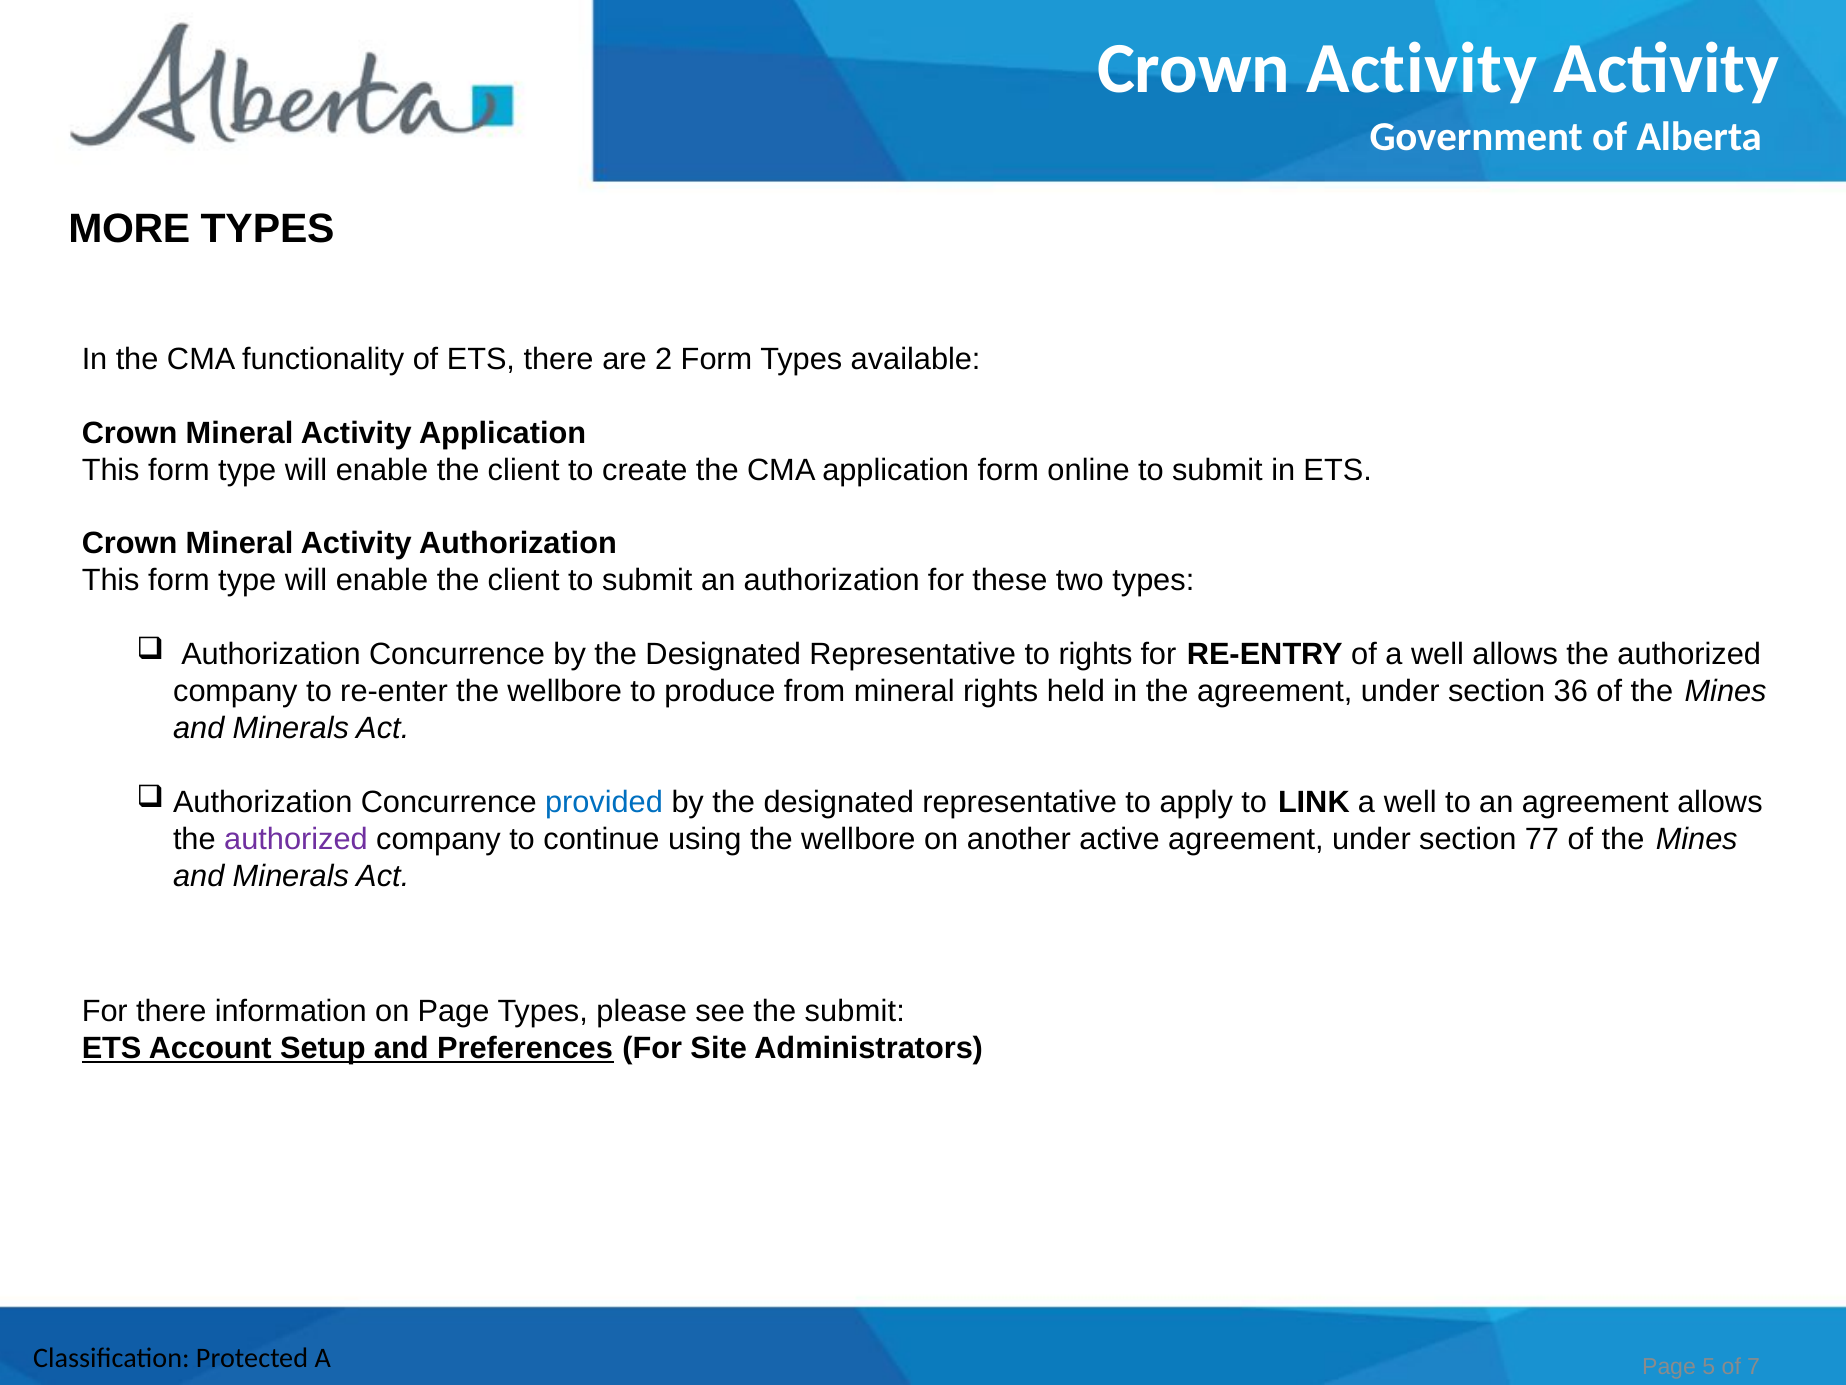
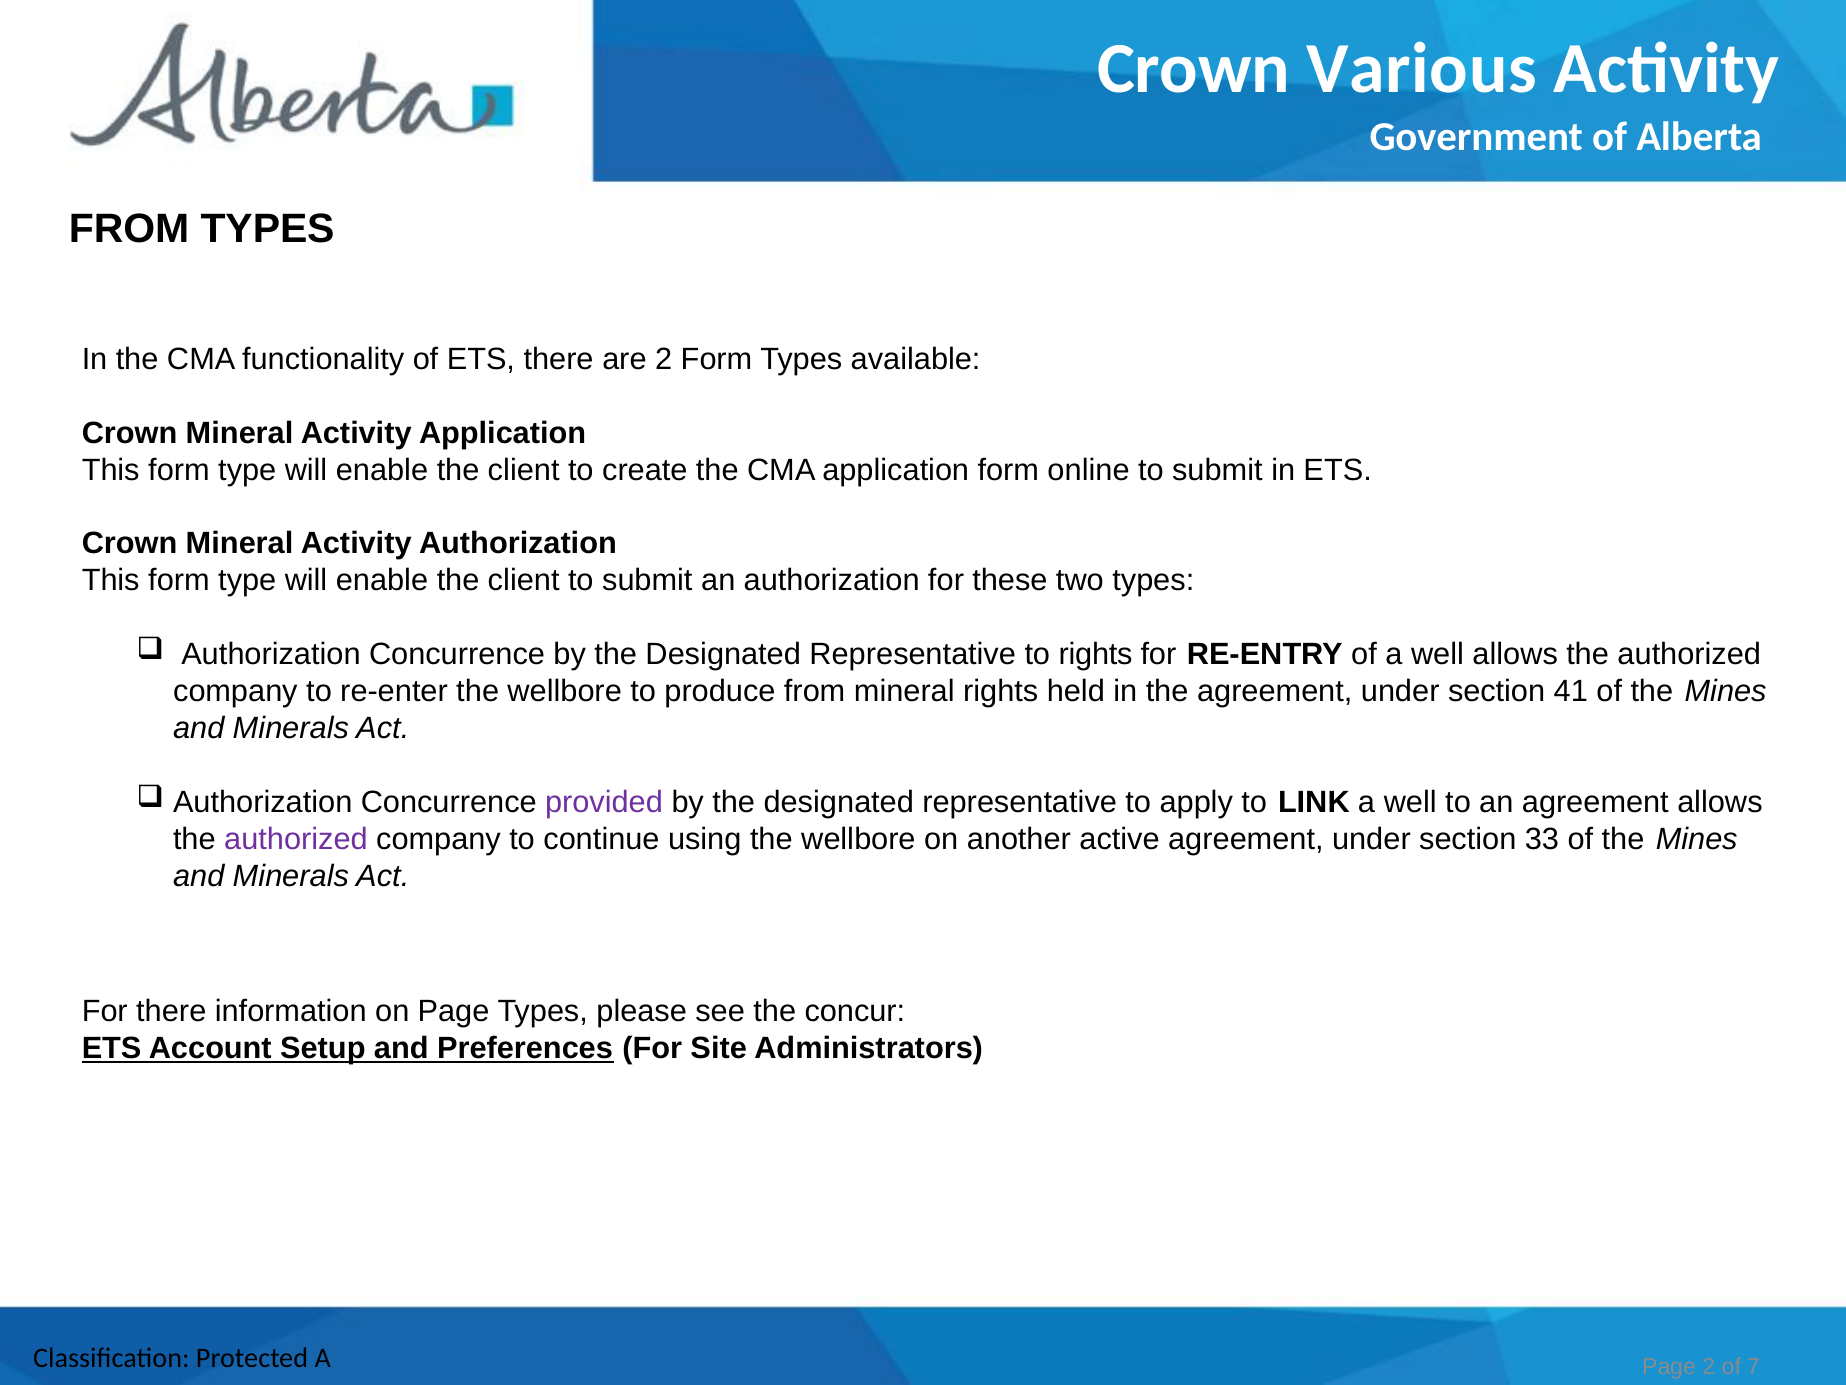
Crown Activity: Activity -> Various
MORE at (129, 229): MORE -> FROM
36: 36 -> 41
provided colour: blue -> purple
77: 77 -> 33
the submit: submit -> concur
Page 5: 5 -> 2
